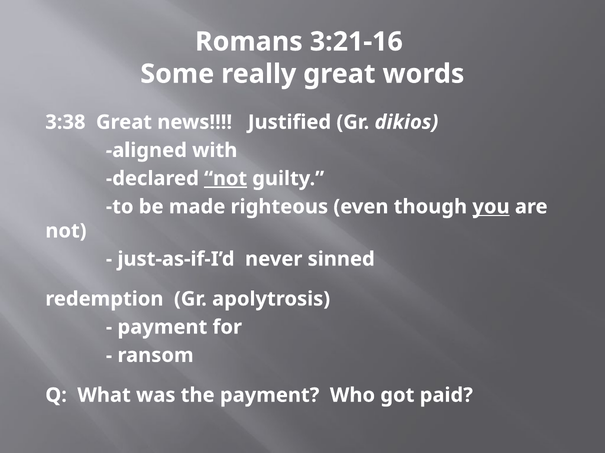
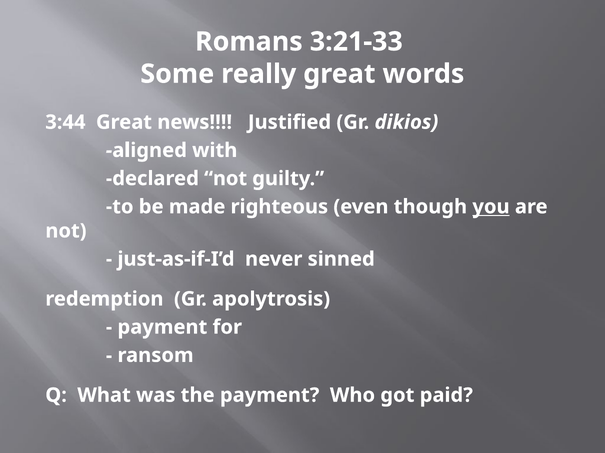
3:21-16: 3:21-16 -> 3:21-33
3:38: 3:38 -> 3:44
not at (226, 179) underline: present -> none
